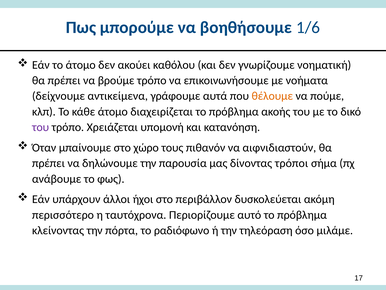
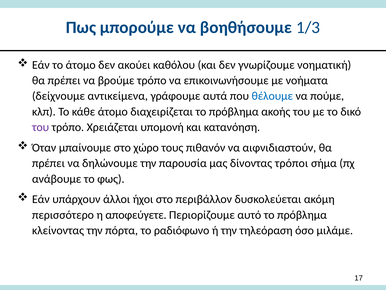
1/6: 1/6 -> 1/3
θέλουμε colour: orange -> blue
ταυτόχρονα: ταυτόχρονα -> αποφεύγετε
